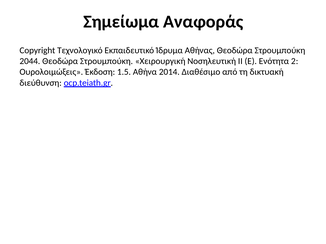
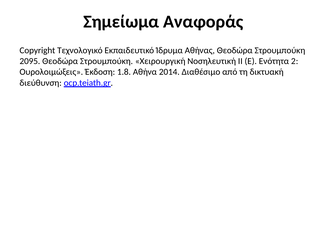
2044: 2044 -> 2095
1.5: 1.5 -> 1.8
